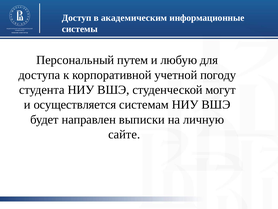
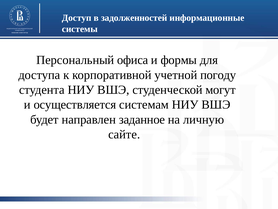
академическим: академическим -> задолженностей
путем: путем -> офиса
любую: любую -> формы
выписки: выписки -> заданное
